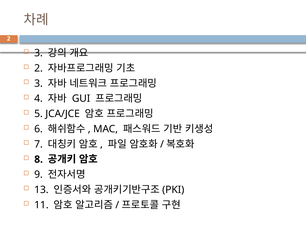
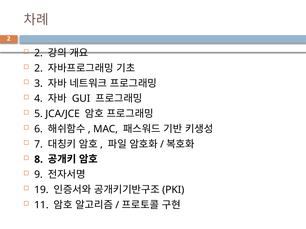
3 at (39, 53): 3 -> 2
13: 13 -> 19
